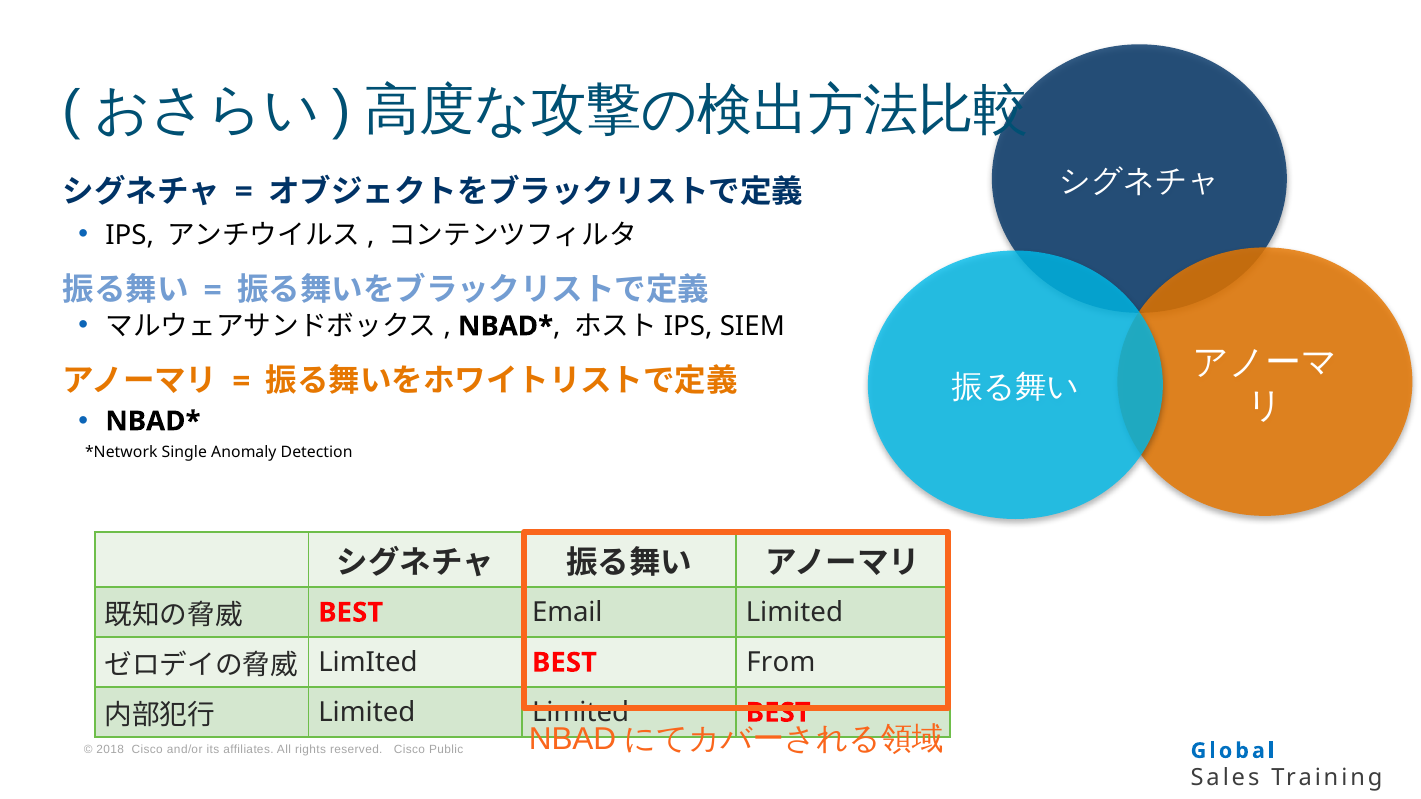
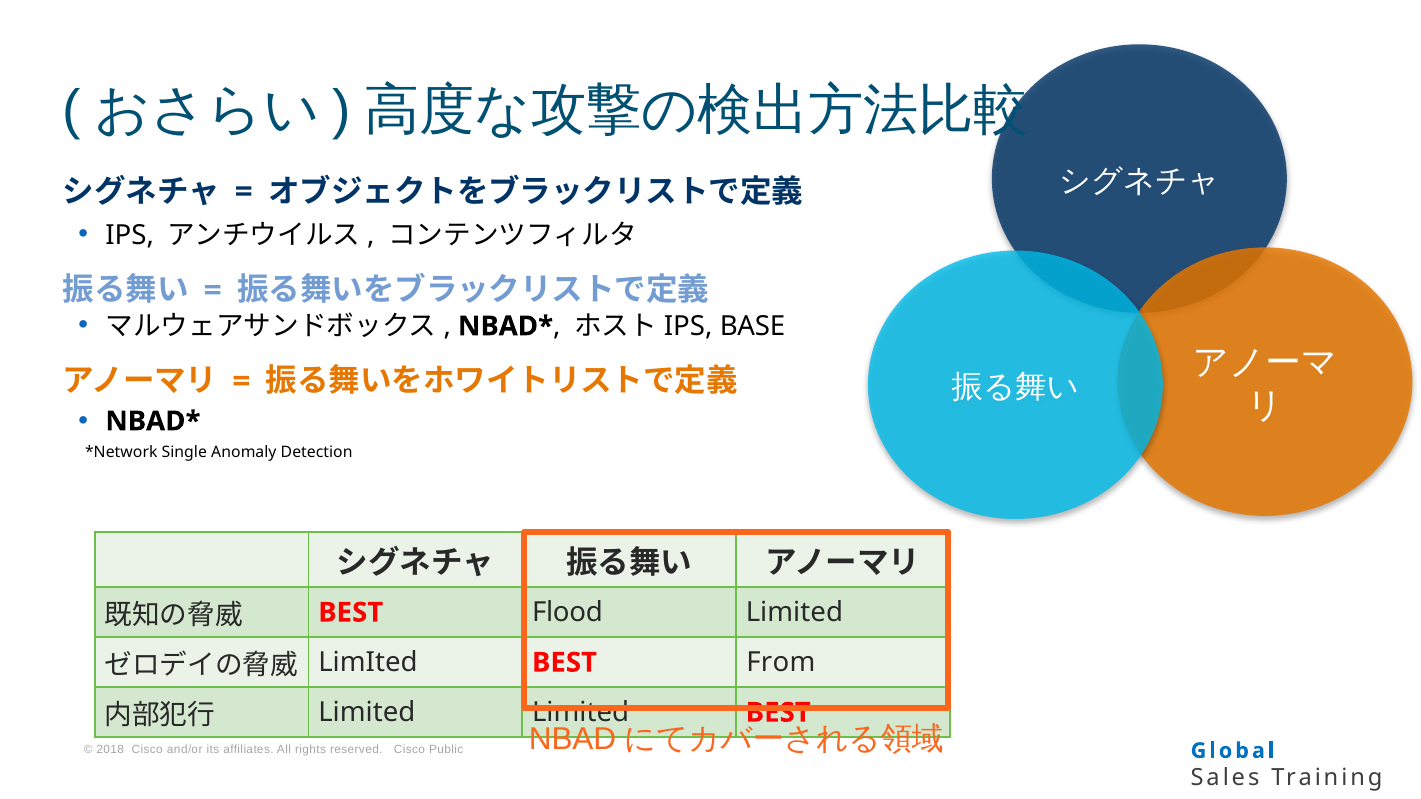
SIEM: SIEM -> BASE
Email: Email -> Flood
